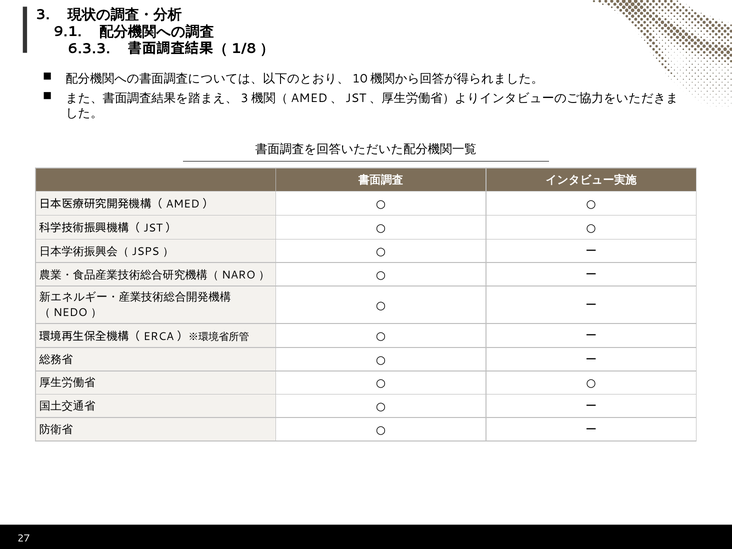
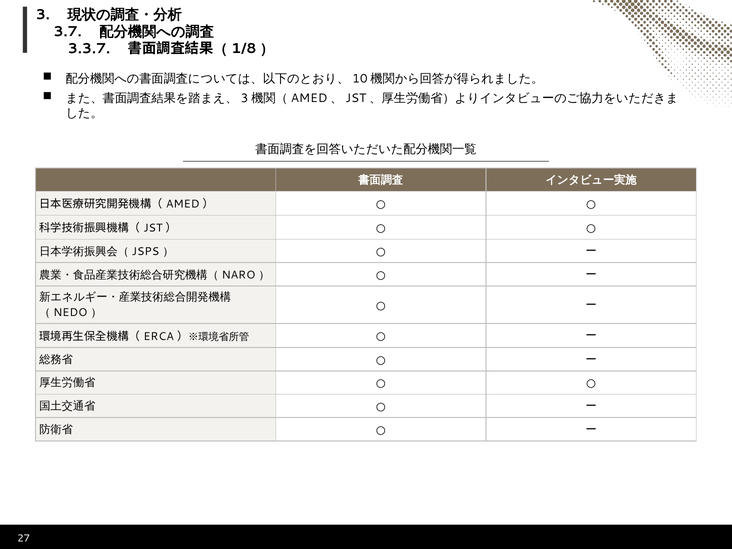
9.1: 9.1 -> 3.7
6.3.3: 6.3.3 -> 3.3.7
